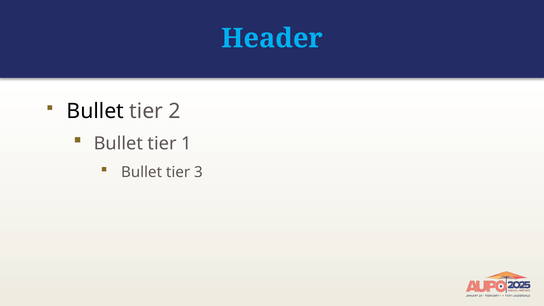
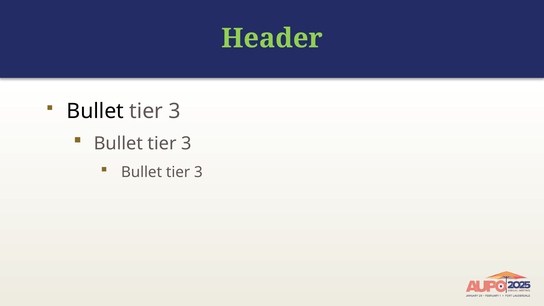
Header colour: light blue -> light green
2 at (175, 111): 2 -> 3
1 at (186, 144): 1 -> 3
